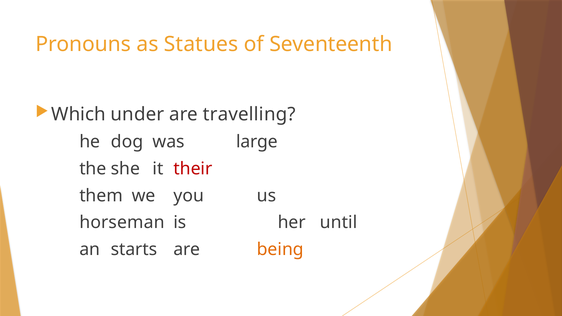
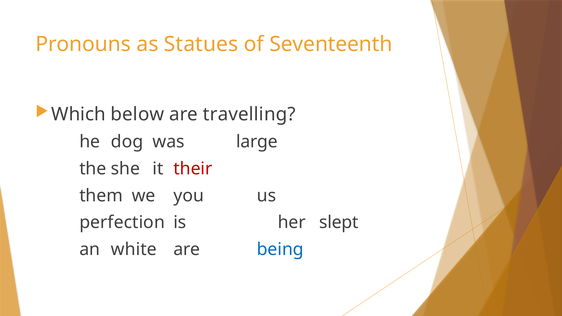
under: under -> below
horseman: horseman -> perfection
until: until -> slept
starts: starts -> white
being colour: orange -> blue
